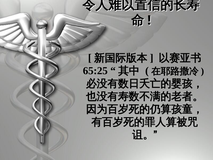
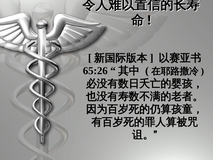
65:25: 65:25 -> 65:26
